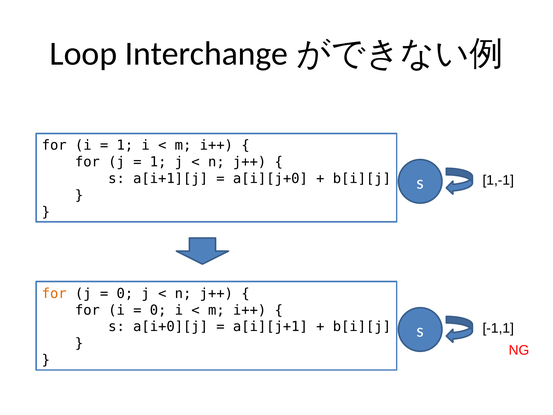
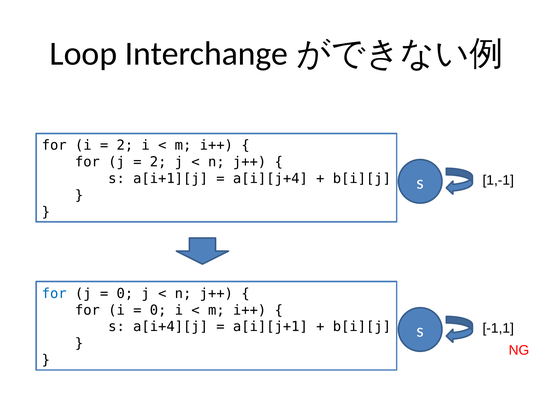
1 at (125, 145): 1 -> 2
1 at (158, 162): 1 -> 2
a[i][j+0: a[i][j+0 -> a[i][j+4
for at (54, 293) colour: orange -> blue
a[i+0][j: a[i+0][j -> a[i+4][j
